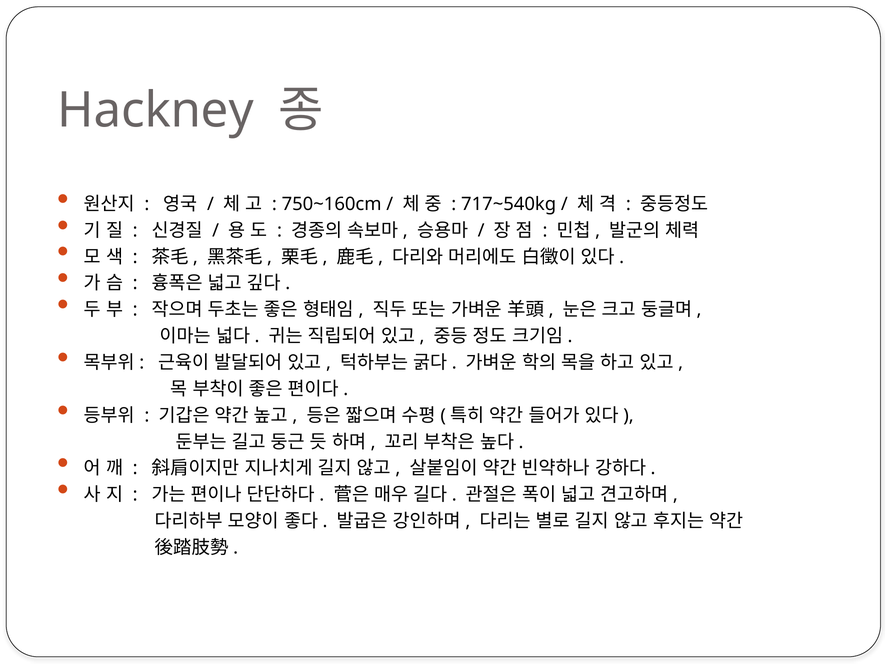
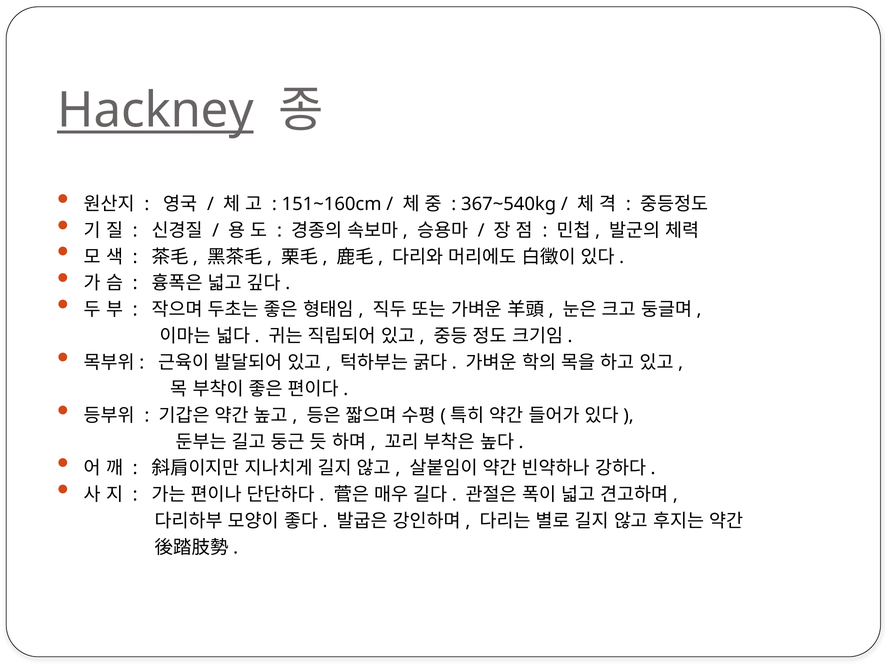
Hackney underline: none -> present
750~160cm: 750~160cm -> 151~160cm
717~540kg: 717~540kg -> 367~540kg
